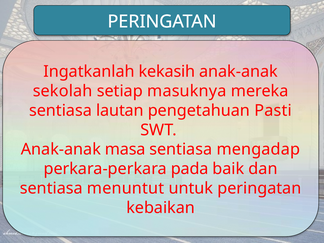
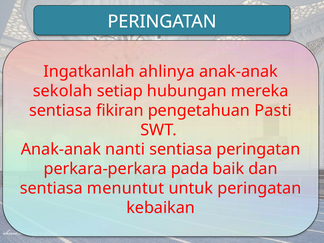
kekasih: kekasih -> ahlinya
masuknya: masuknya -> hubungan
lautan: lautan -> fikiran
masa: masa -> nanti
sentiasa mengadap: mengadap -> peringatan
